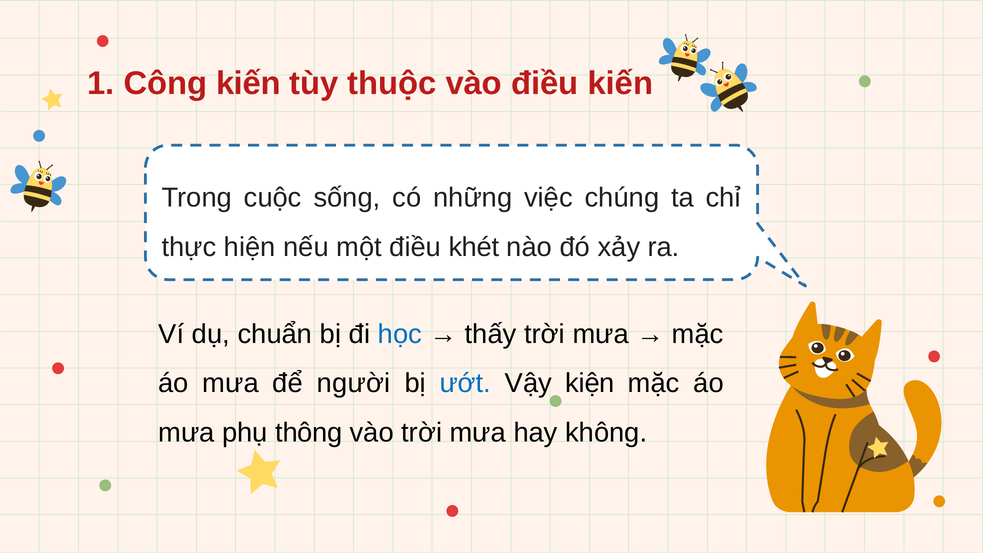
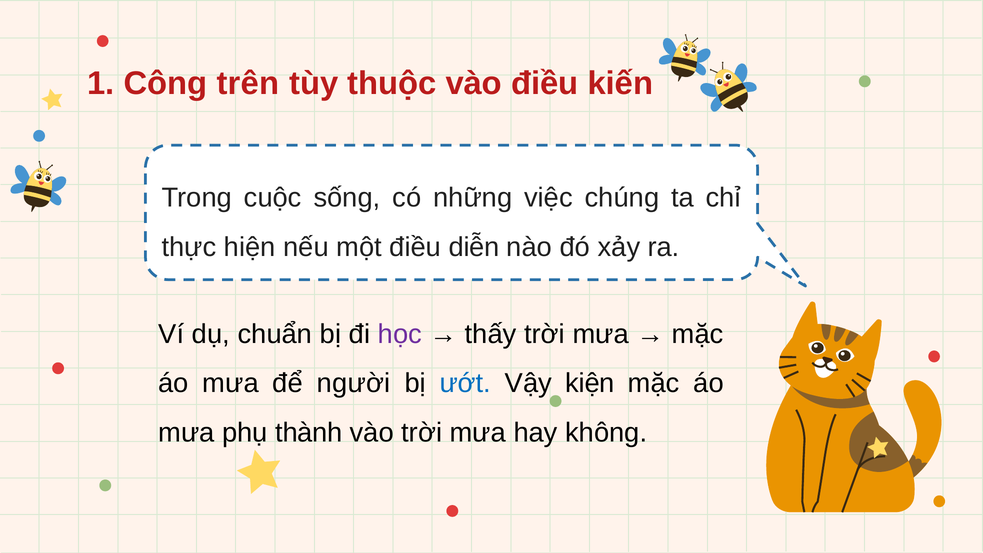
Công kiến: kiến -> trên
khét: khét -> diễn
học colour: blue -> purple
thông: thông -> thành
